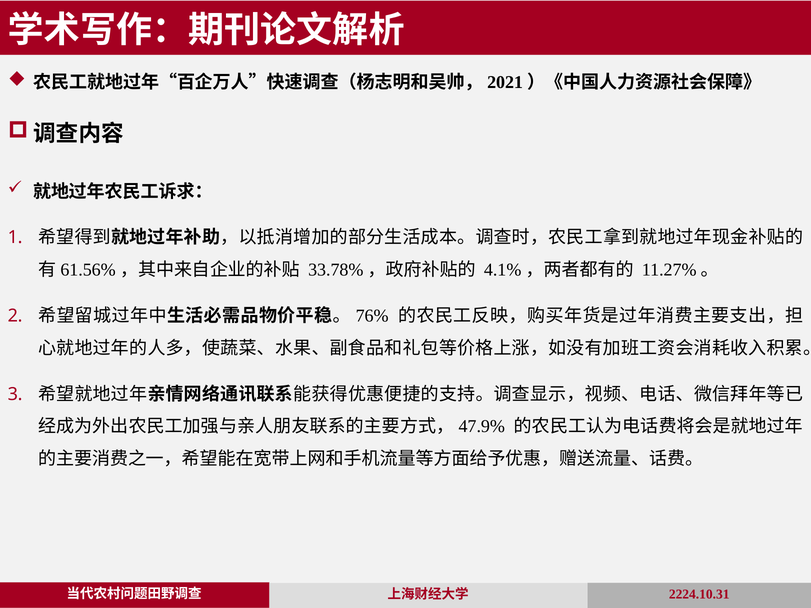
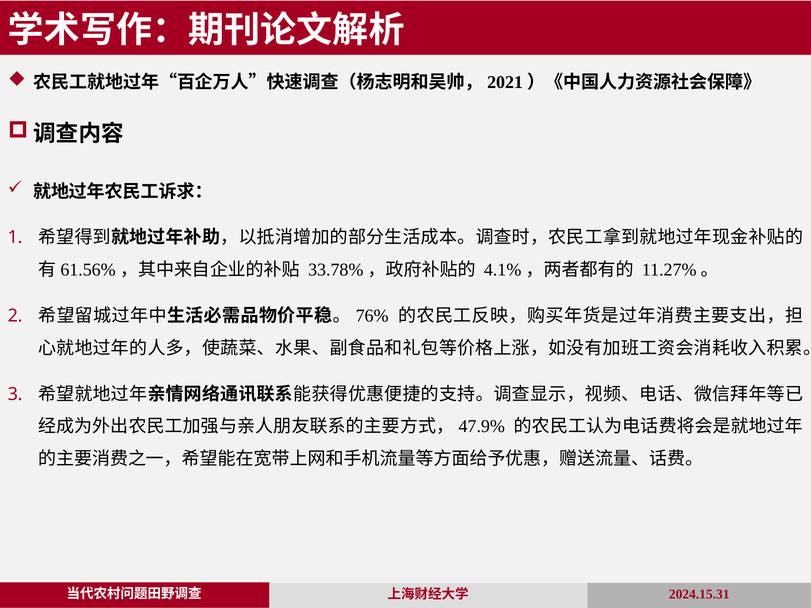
2224.10.31: 2224.10.31 -> 2024.15.31
